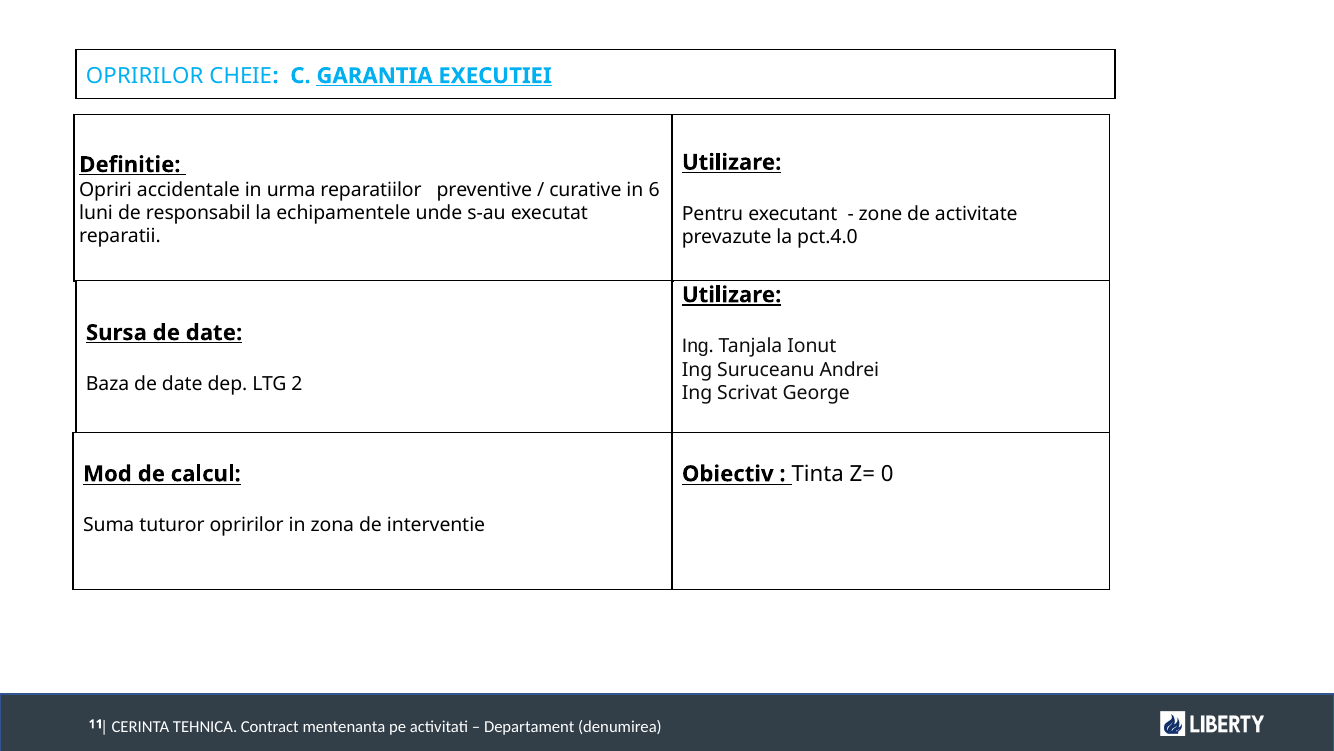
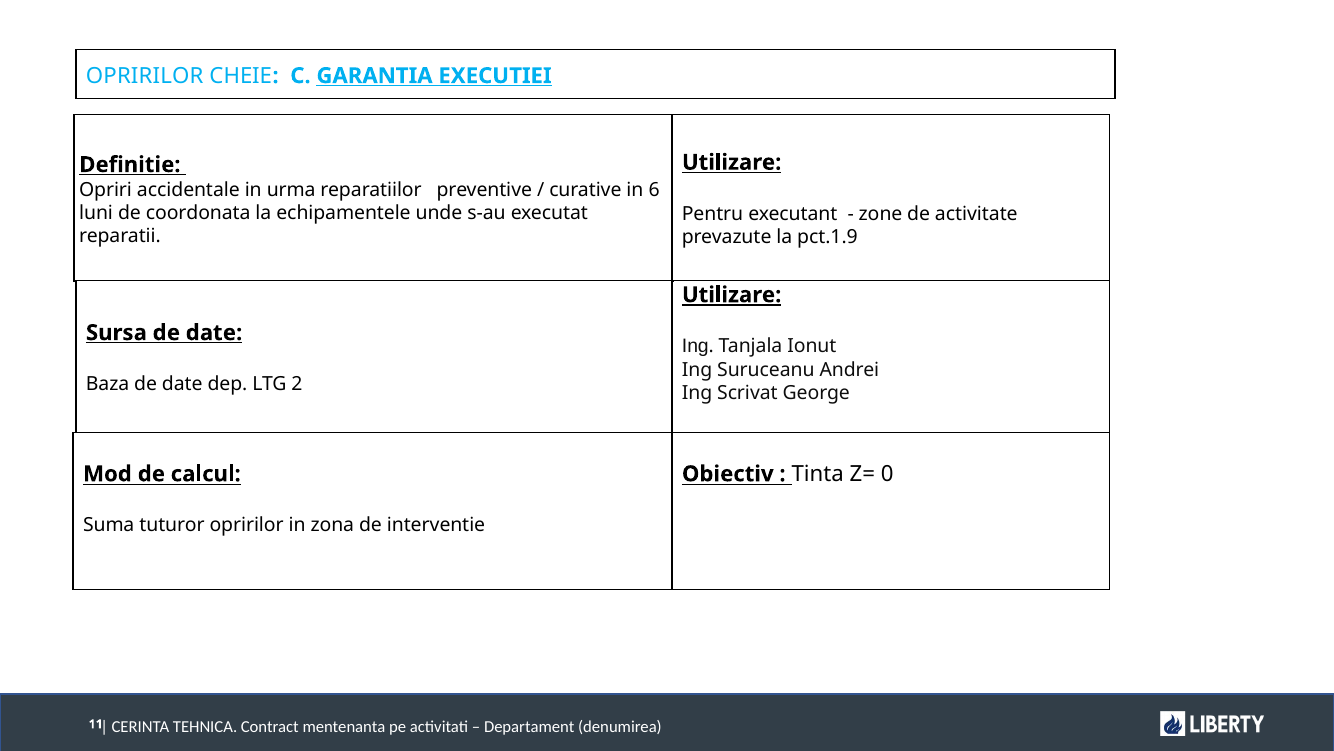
responsabil: responsabil -> coordonata
pct.4.0: pct.4.0 -> pct.1.9
